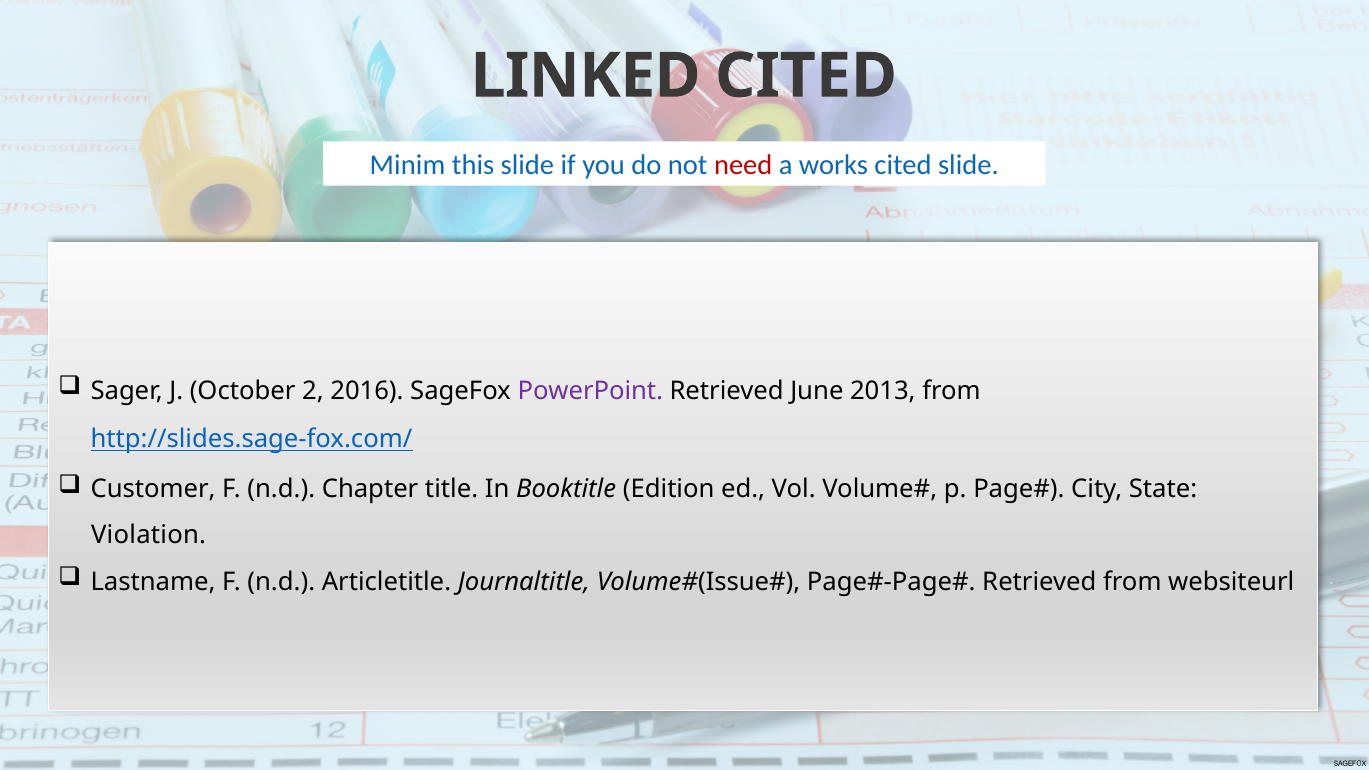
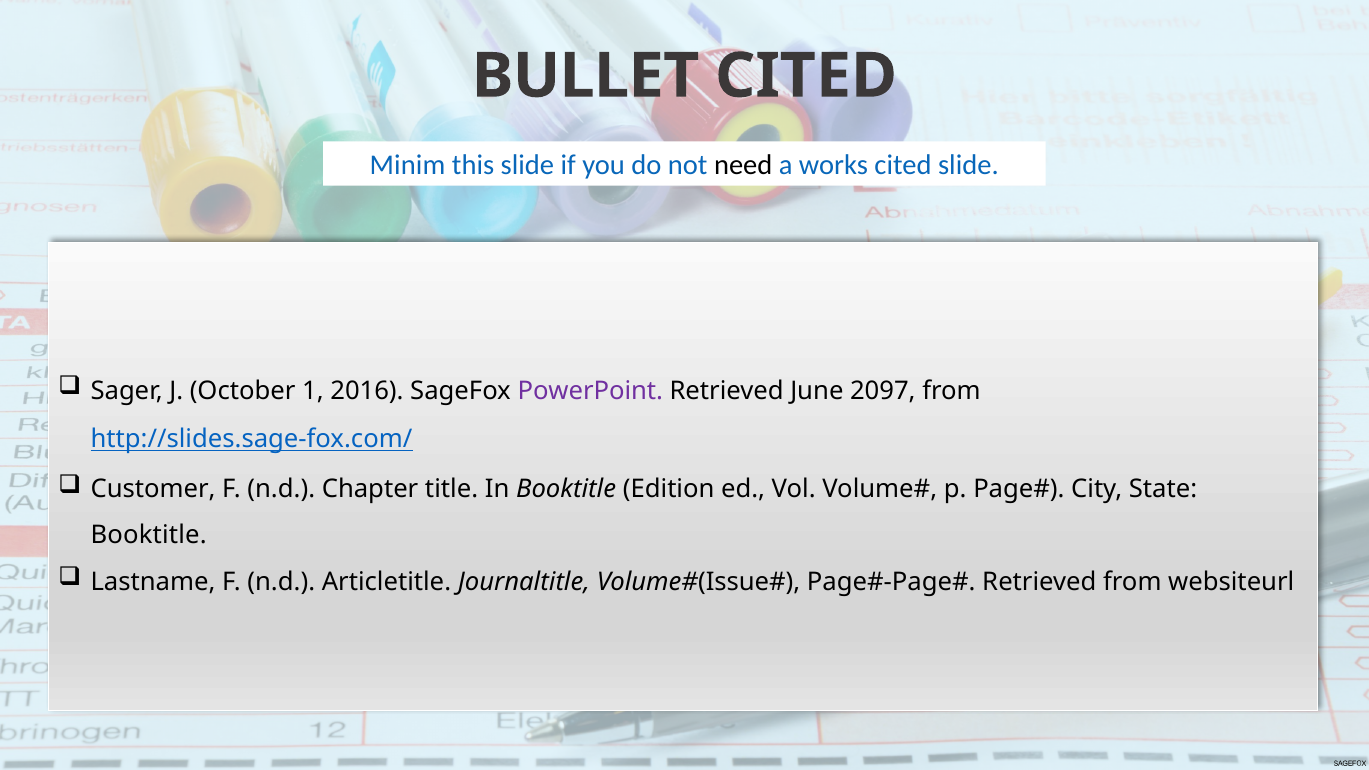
LINKED: LINKED -> BULLET
need colour: red -> black
2: 2 -> 1
2013: 2013 -> 2097
Violation at (149, 535): Violation -> Booktitle
